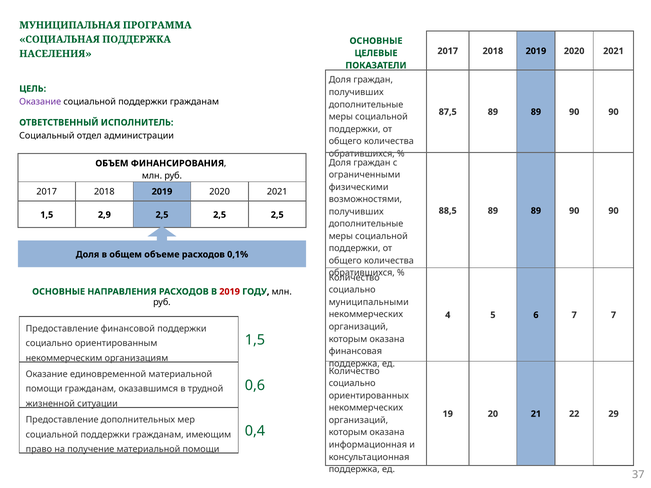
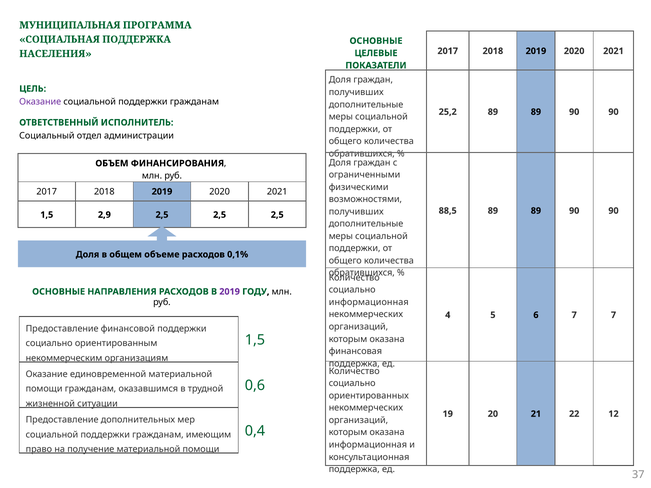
87,5: 87,5 -> 25,2
2019 at (230, 292) colour: red -> purple
муниципальными at (369, 302): муниципальными -> информационная
29: 29 -> 12
